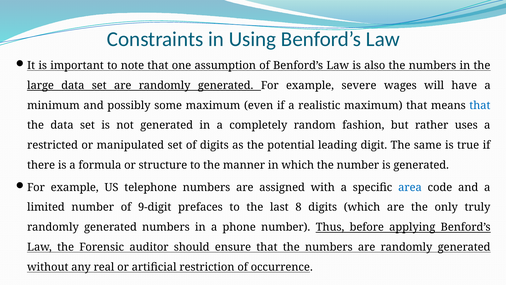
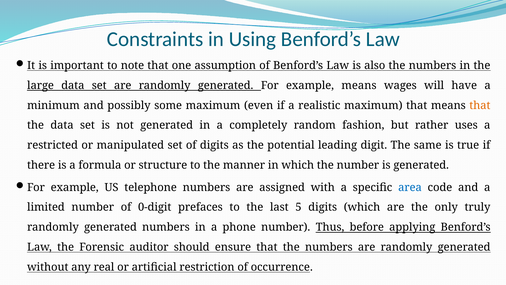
example severe: severe -> means
that at (480, 105) colour: blue -> orange
9-digit: 9-digit -> 0-digit
8: 8 -> 5
